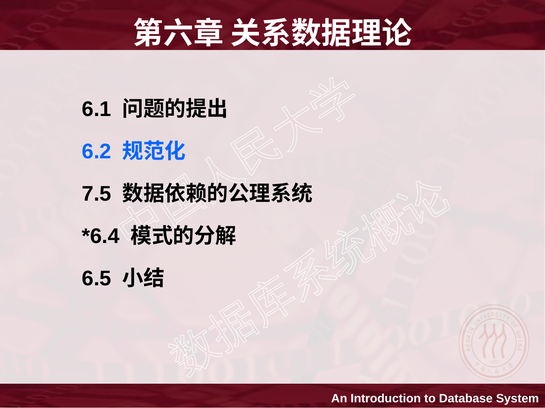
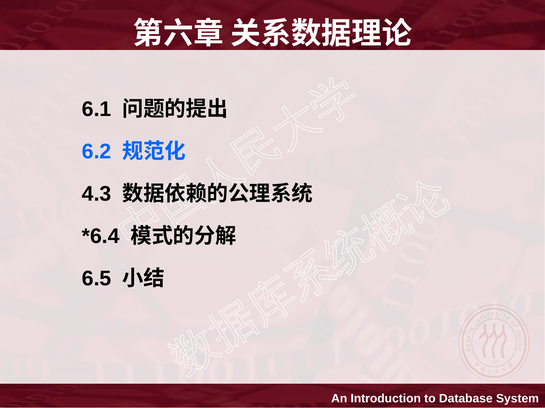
7.5: 7.5 -> 4.3
